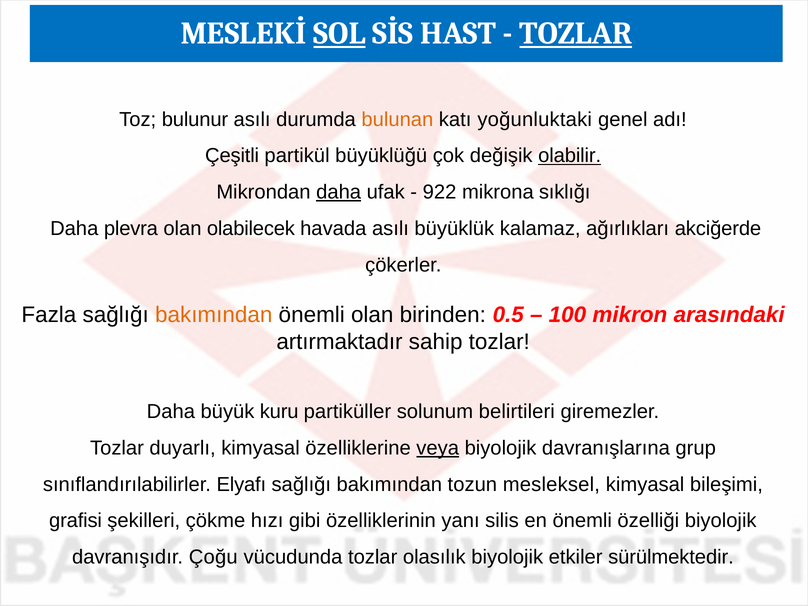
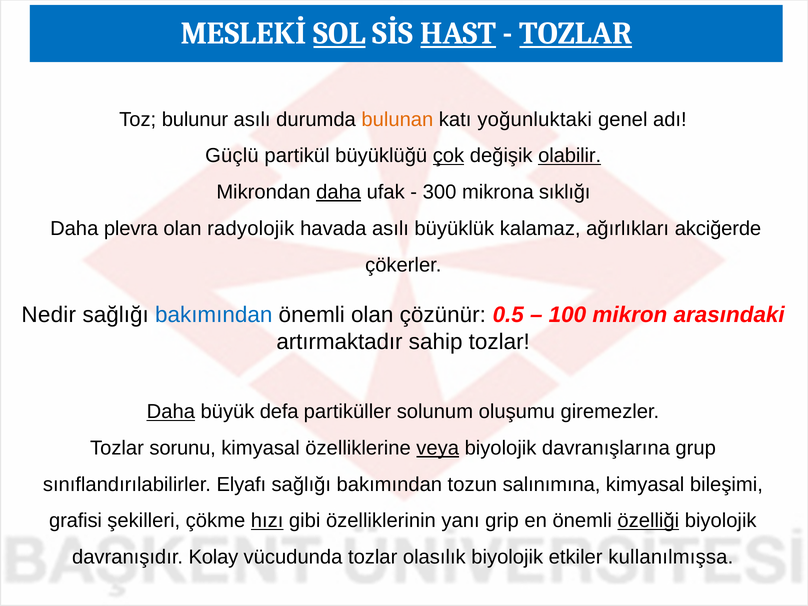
HAST underline: none -> present
Çeşitli: Çeşitli -> Güçlü
çok underline: none -> present
922: 922 -> 300
olabilecek: olabilecek -> radyolojik
Fazla: Fazla -> Nedir
bakımından at (214, 315) colour: orange -> blue
birinden: birinden -> çözünür
Daha at (171, 412) underline: none -> present
kuru: kuru -> defa
belirtileri: belirtileri -> oluşumu
duyarlı: duyarlı -> sorunu
mesleksel: mesleksel -> salınımına
hızı underline: none -> present
silis: silis -> grip
özelliği underline: none -> present
Çoğu: Çoğu -> Kolay
sürülmektedir: sürülmektedir -> kullanılmışsa
